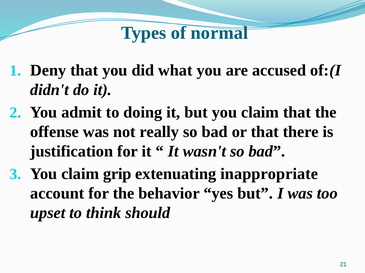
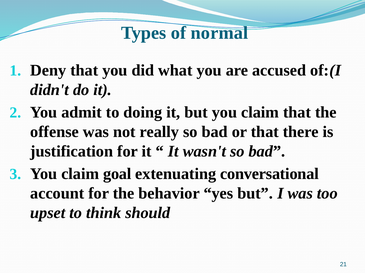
grip: grip -> goal
inappropriate: inappropriate -> conversational
